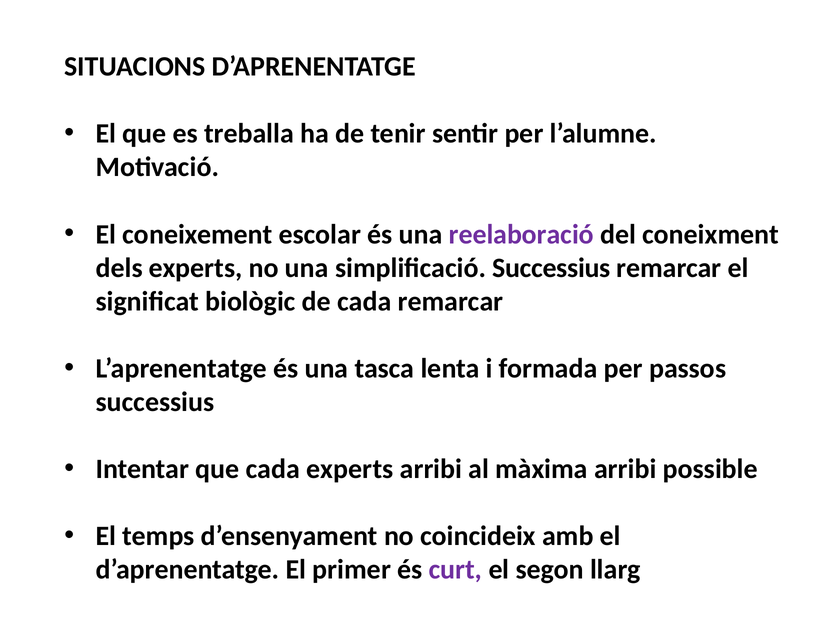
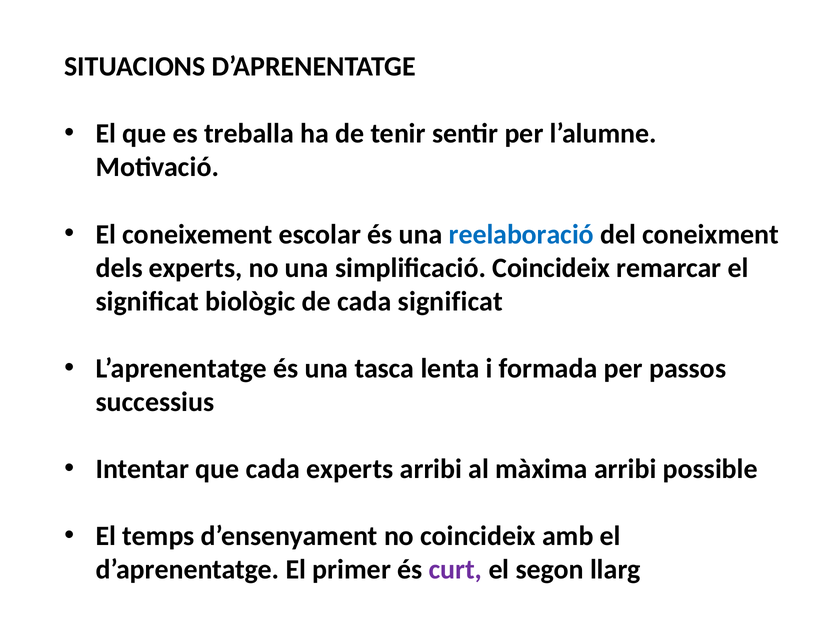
reelaboració colour: purple -> blue
simplificació Successius: Successius -> Coincideix
cada remarcar: remarcar -> significat
